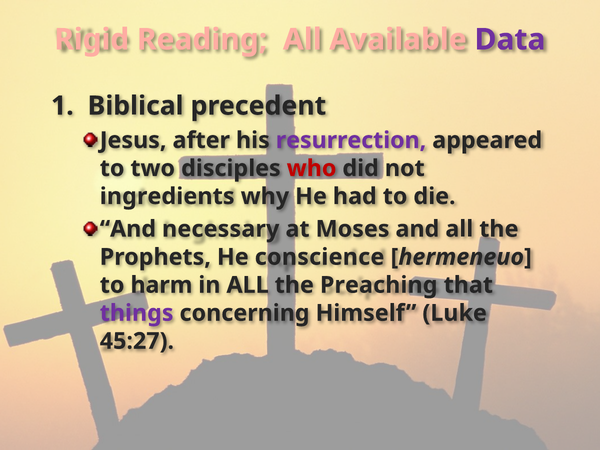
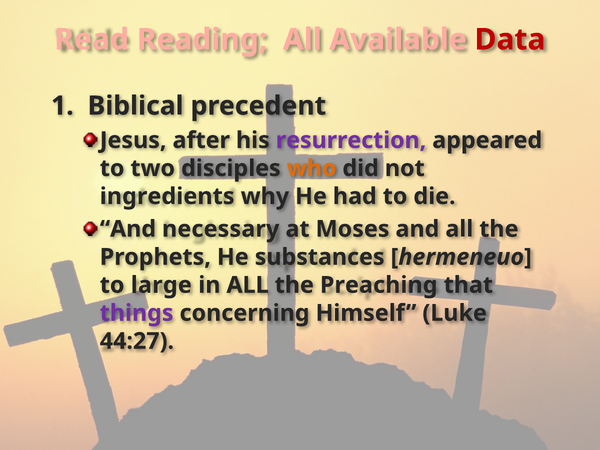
Rigid: Rigid -> Read
Data colour: purple -> red
who colour: red -> orange
conscience: conscience -> substances
harm: harm -> large
45:27: 45:27 -> 44:27
